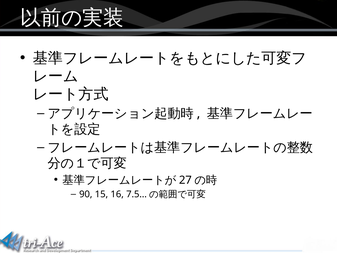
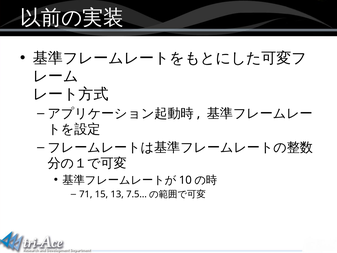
27: 27 -> 10
90: 90 -> 71
16: 16 -> 13
